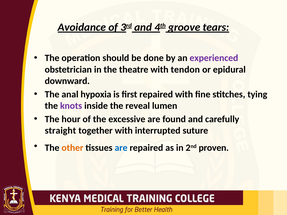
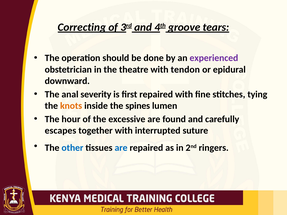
Avoidance: Avoidance -> Correcting
hypoxia: hypoxia -> severity
knots colour: purple -> orange
reveal: reveal -> spines
straight: straight -> escapes
other colour: orange -> blue
proven: proven -> ringers
